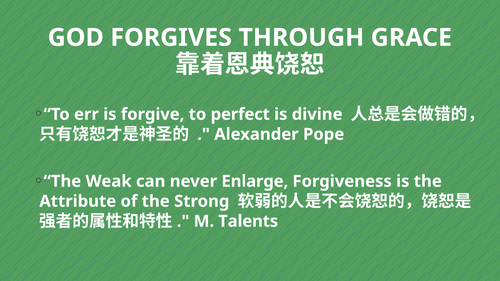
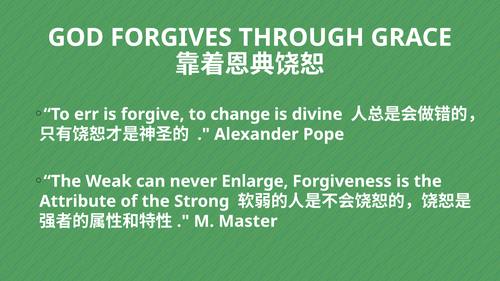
perfect: perfect -> change
Talents: Talents -> Master
